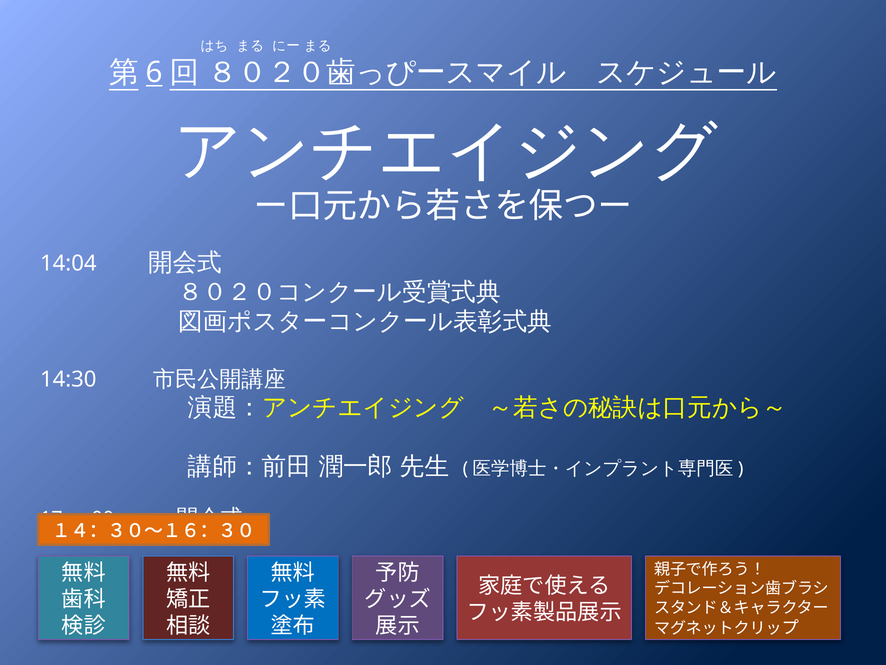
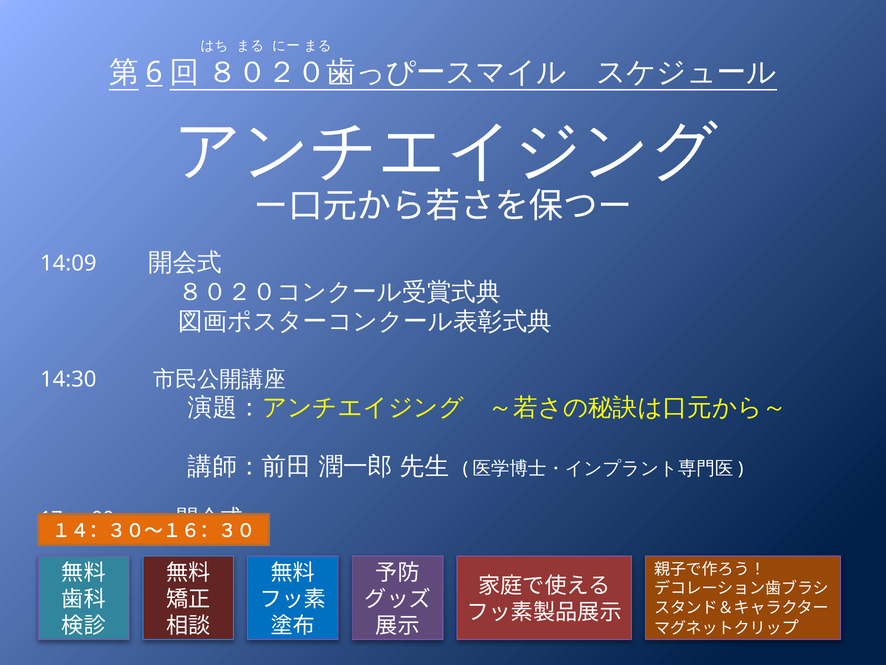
14:04: 14:04 -> 14:09
